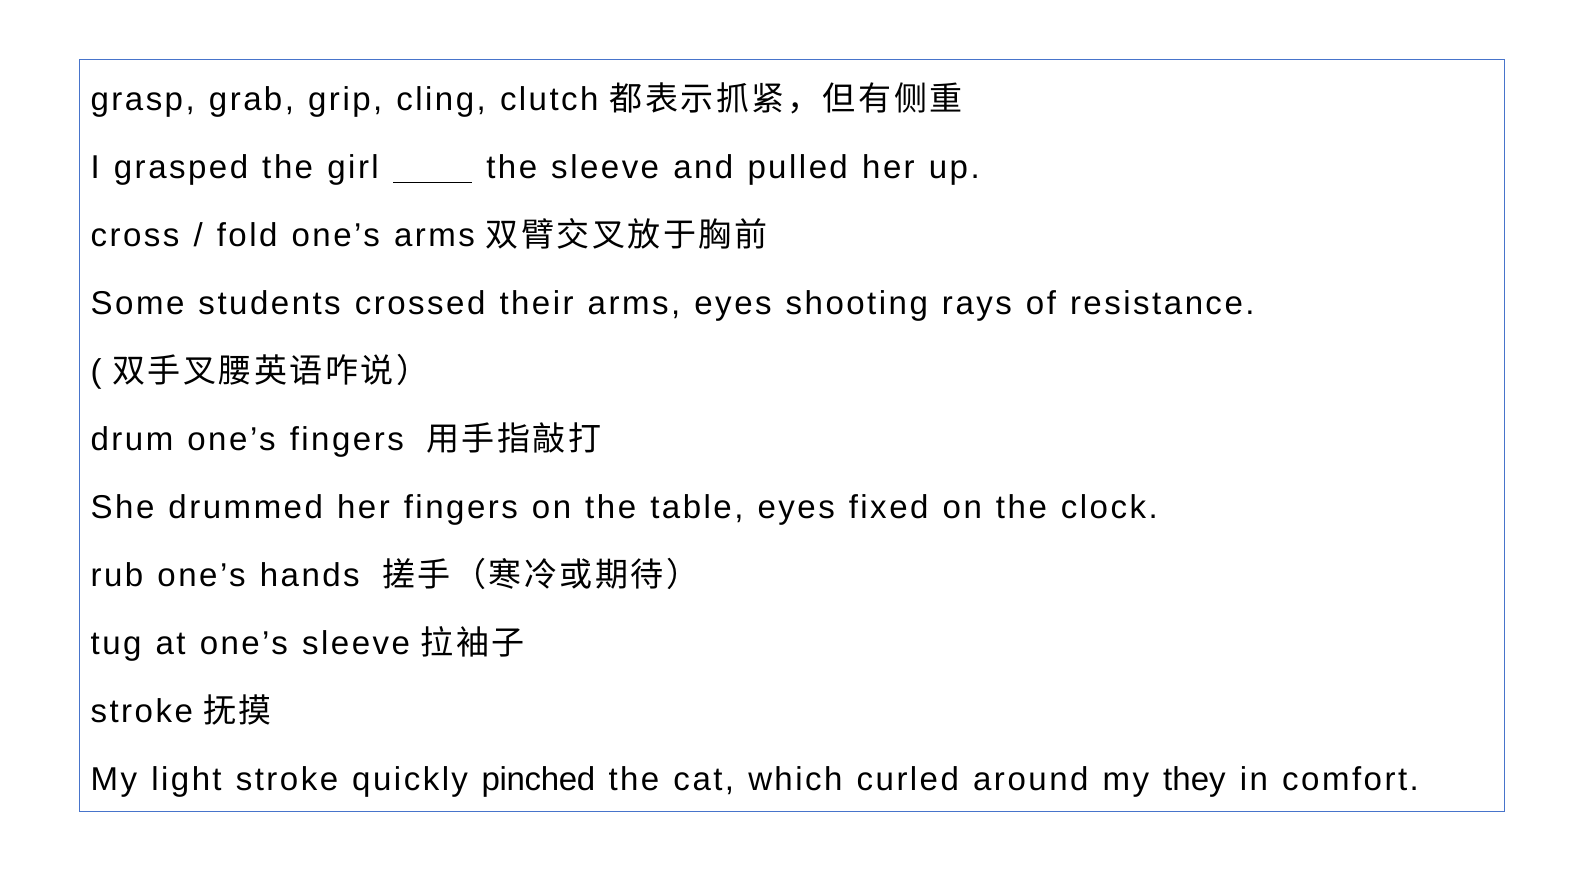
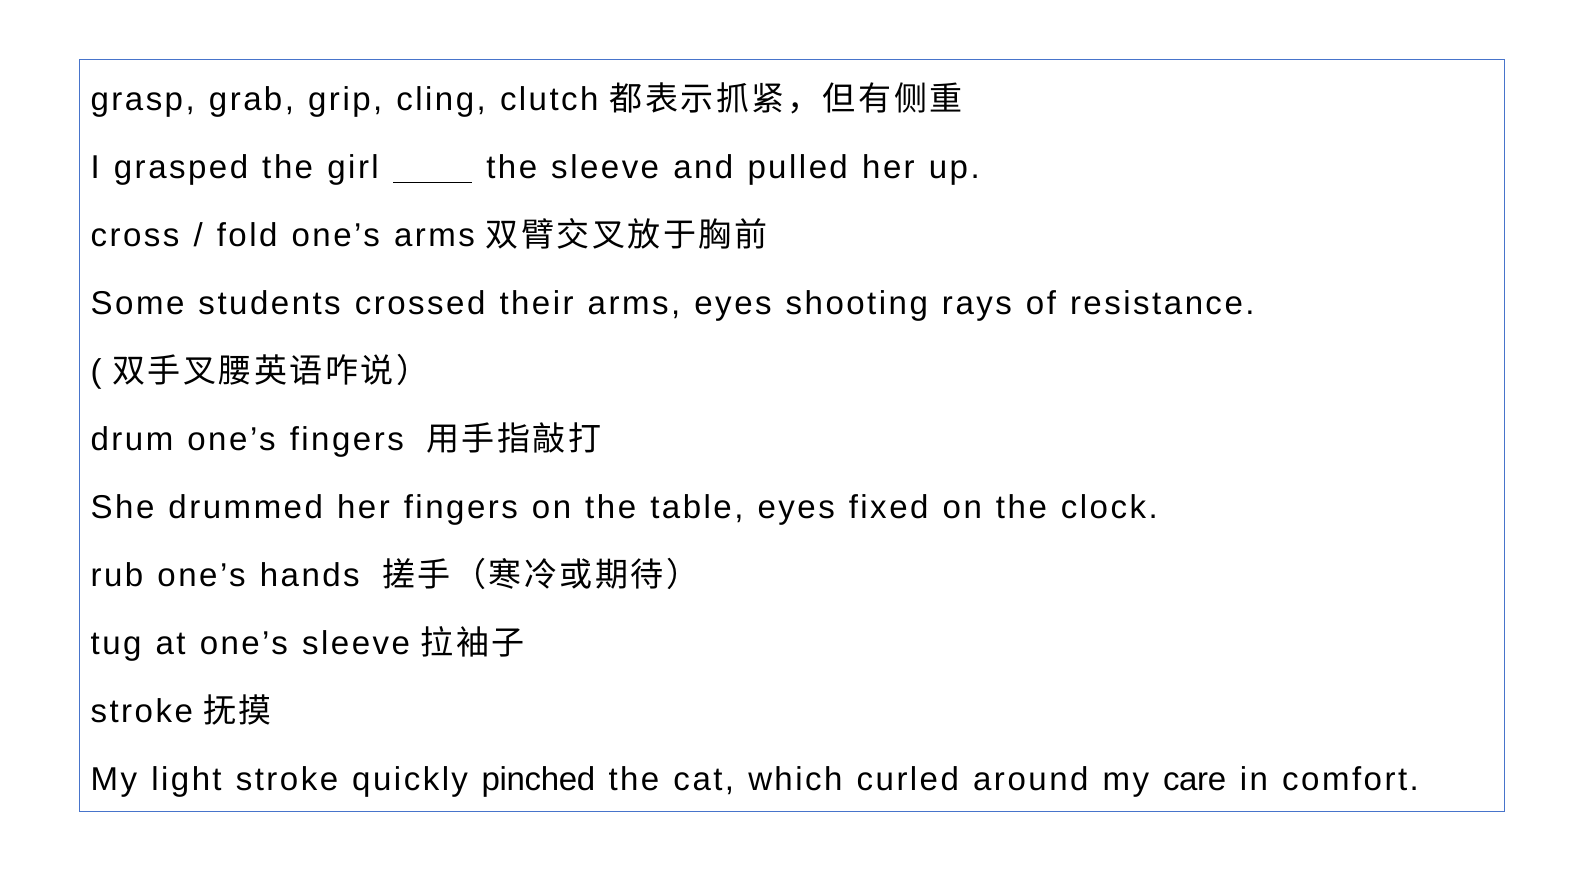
they: they -> care
